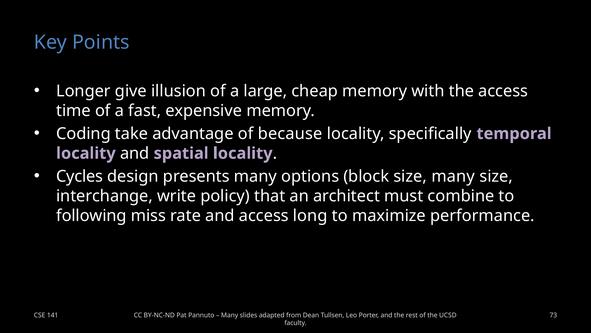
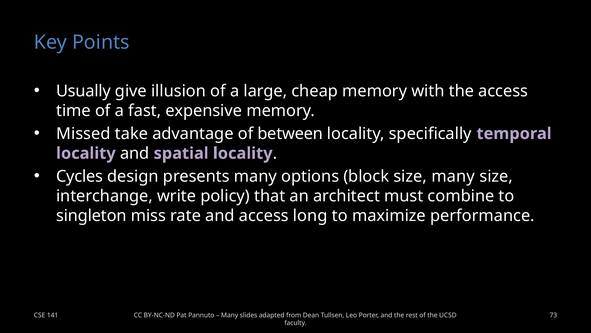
Longer: Longer -> Usually
Coding: Coding -> Missed
because: because -> between
following: following -> singleton
